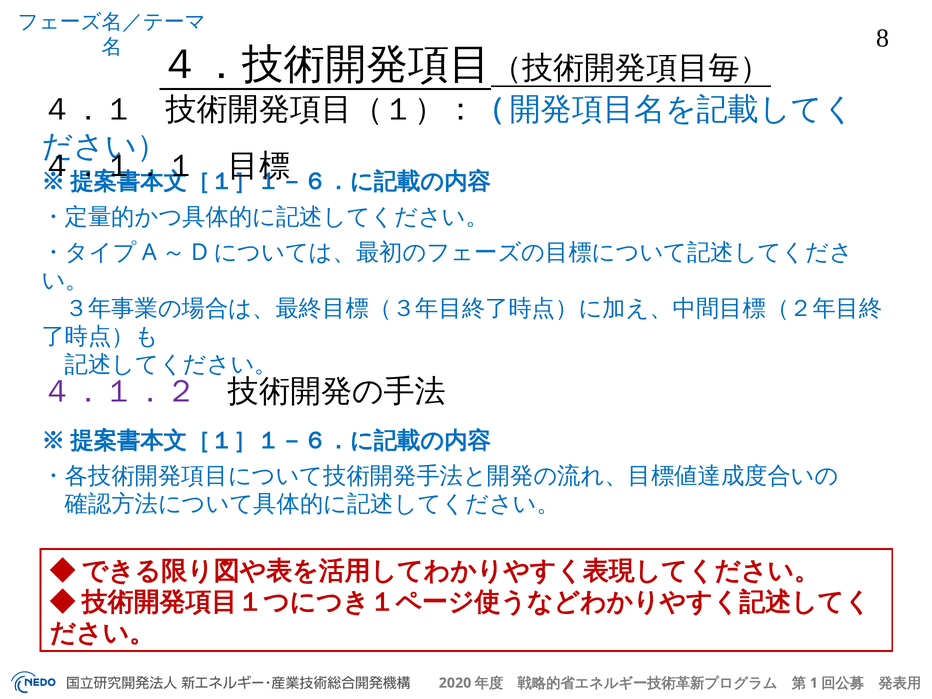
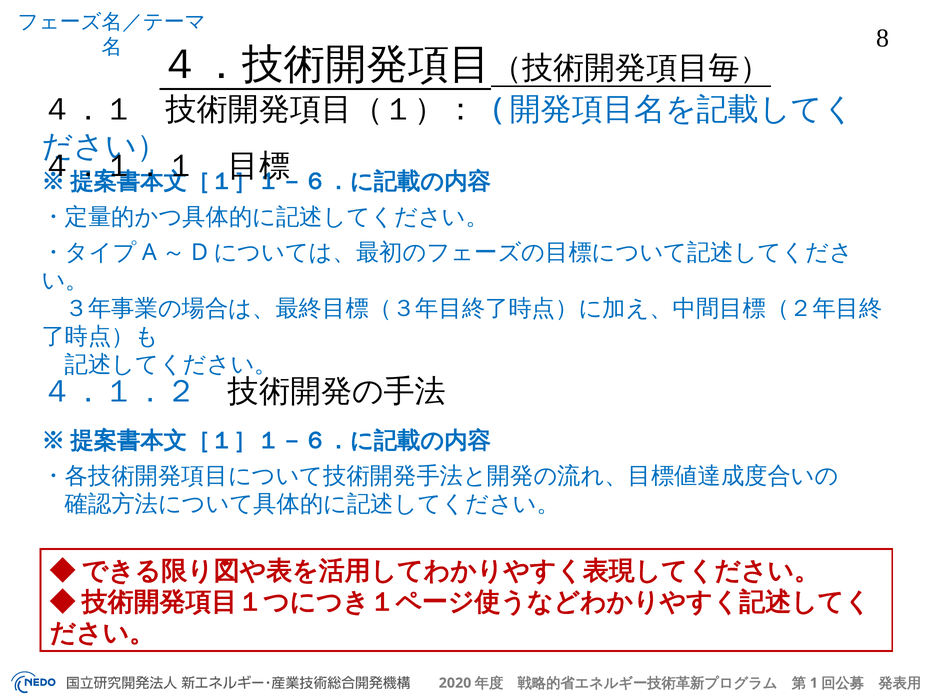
４．１．２ colour: purple -> blue
